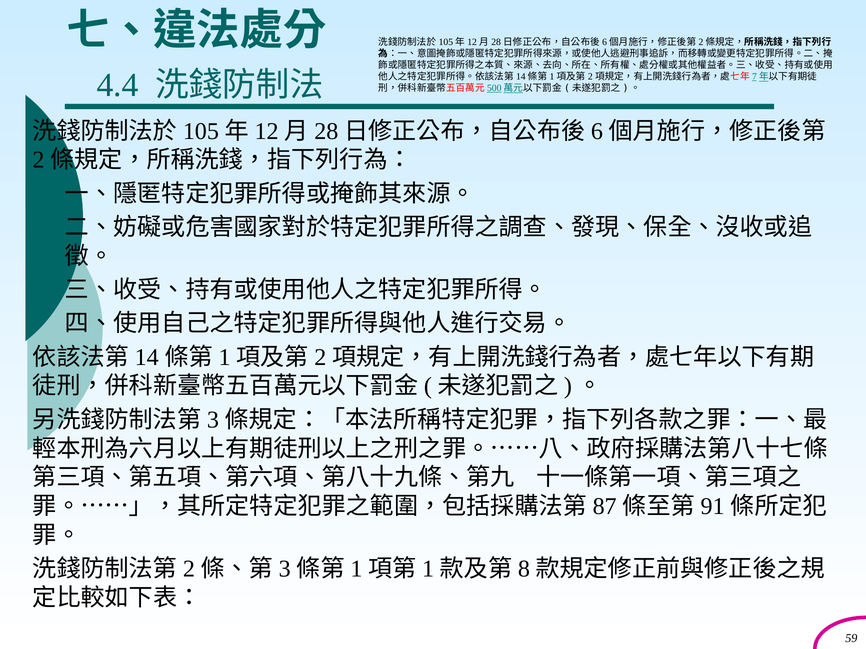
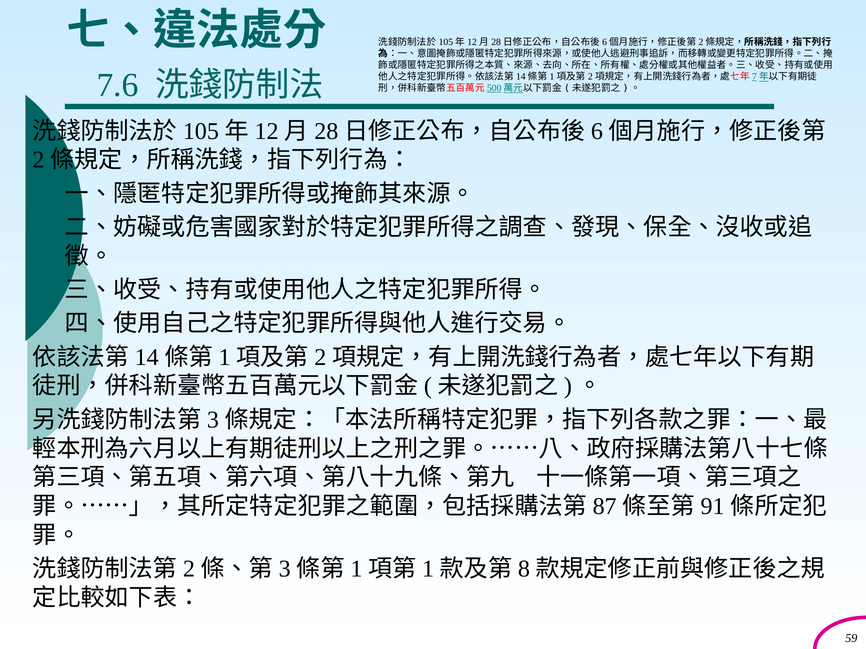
4.4: 4.4 -> 7.6
